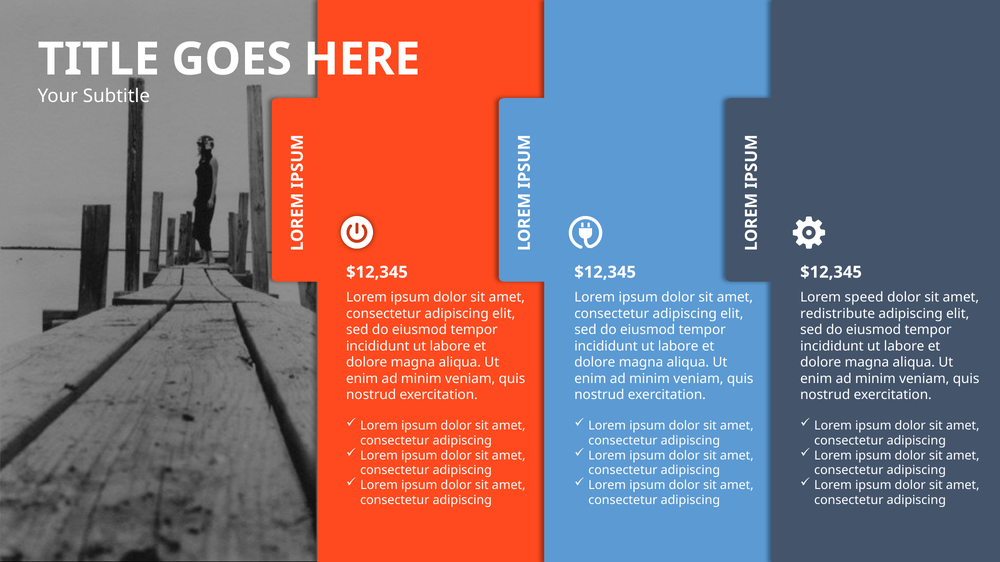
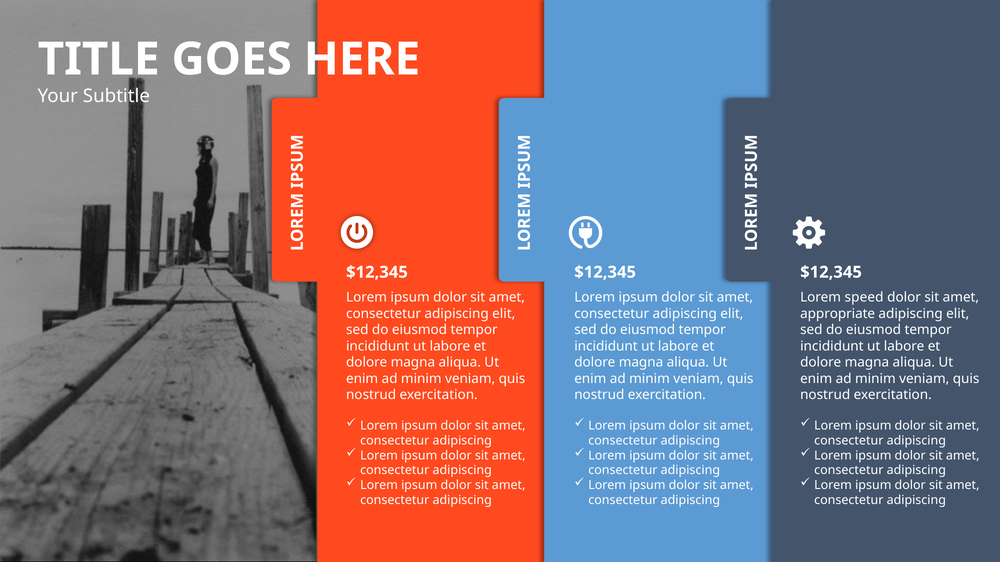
redistribute: redistribute -> appropriate
